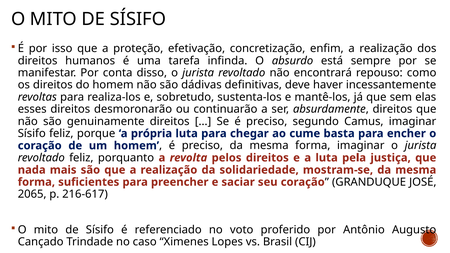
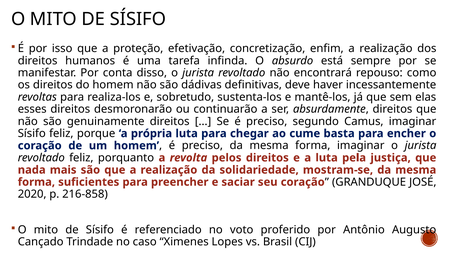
2065: 2065 -> 2020
216-617: 216-617 -> 216-858
